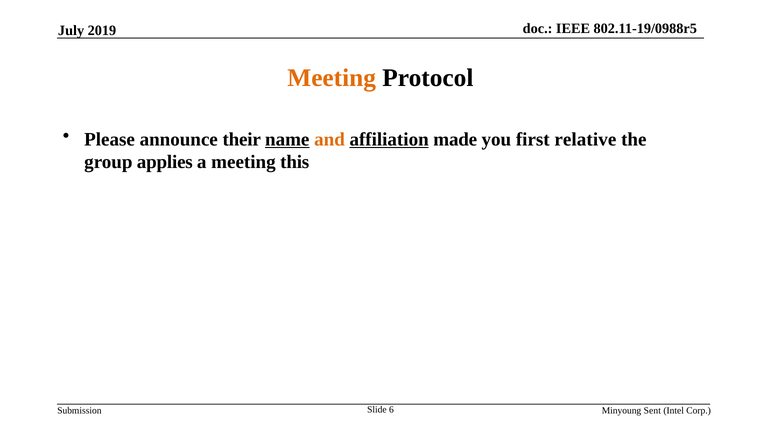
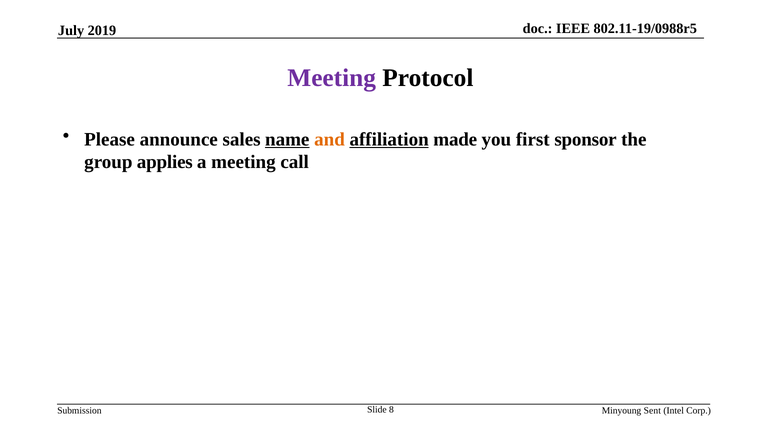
Meeting at (332, 78) colour: orange -> purple
their: their -> sales
relative: relative -> sponsor
this: this -> call
6: 6 -> 8
